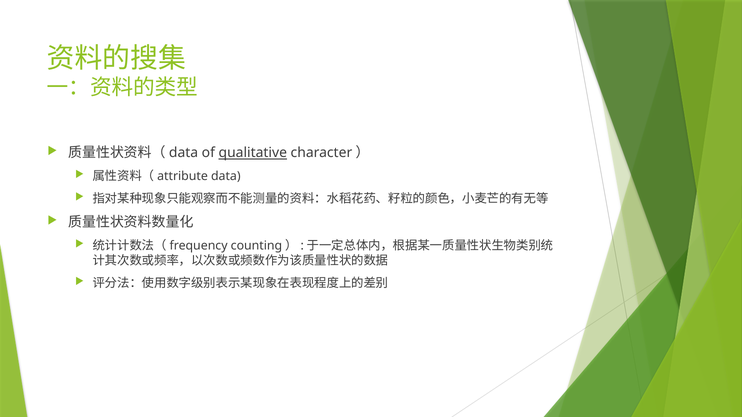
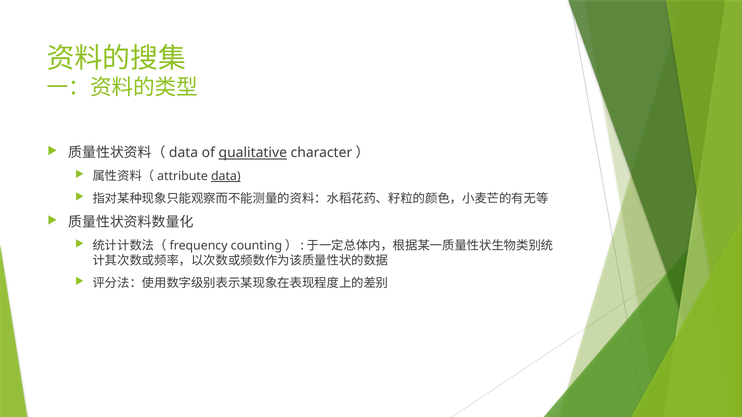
data underline: none -> present
